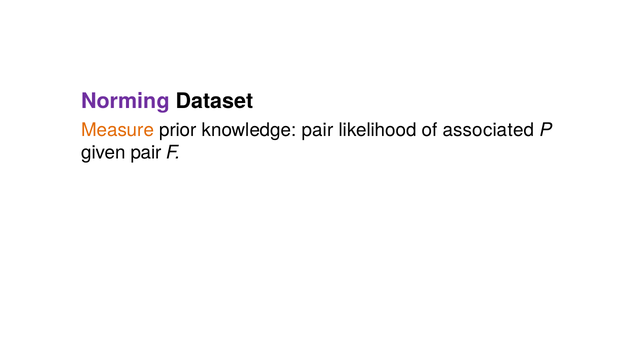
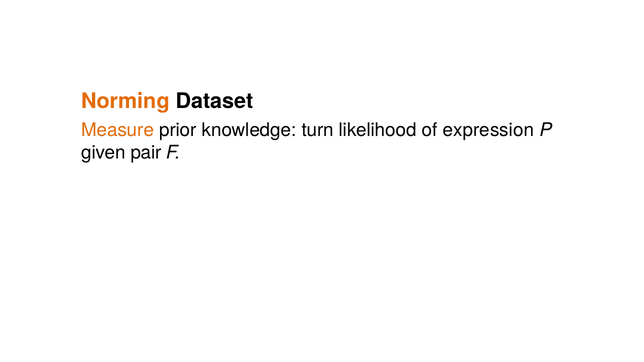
Norming colour: purple -> orange
knowledge pair: pair -> turn
associated: associated -> expression
